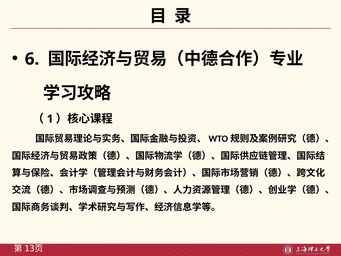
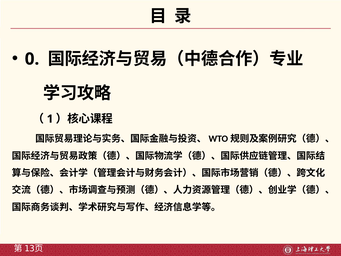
6: 6 -> 0
